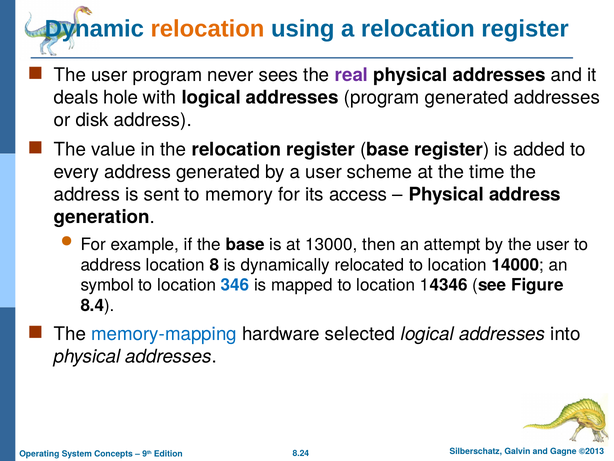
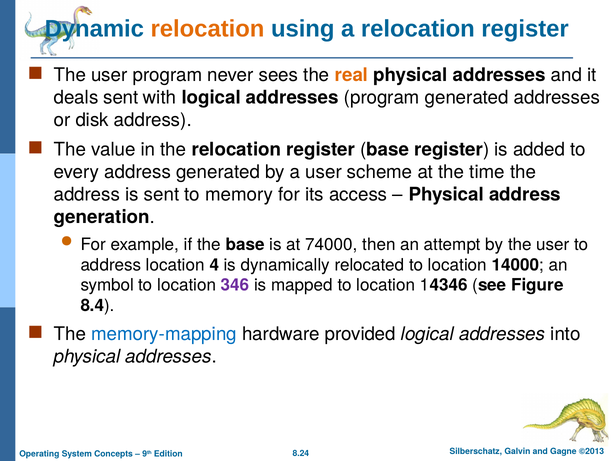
real colour: purple -> orange
deals hole: hole -> sent
13000: 13000 -> 74000
8: 8 -> 4
346 colour: blue -> purple
selected: selected -> provided
